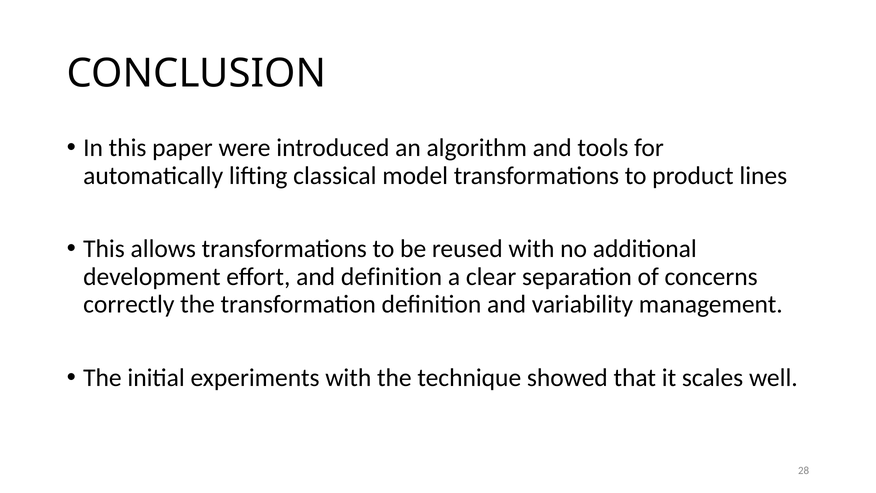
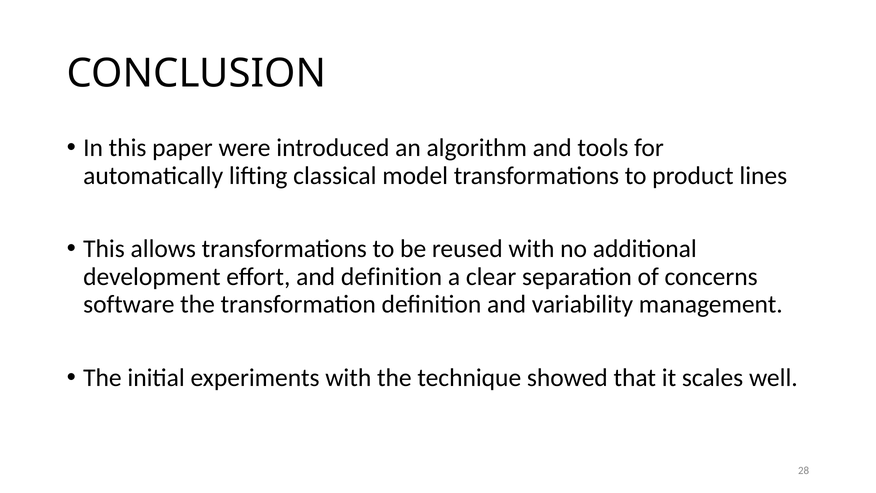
correctly: correctly -> software
